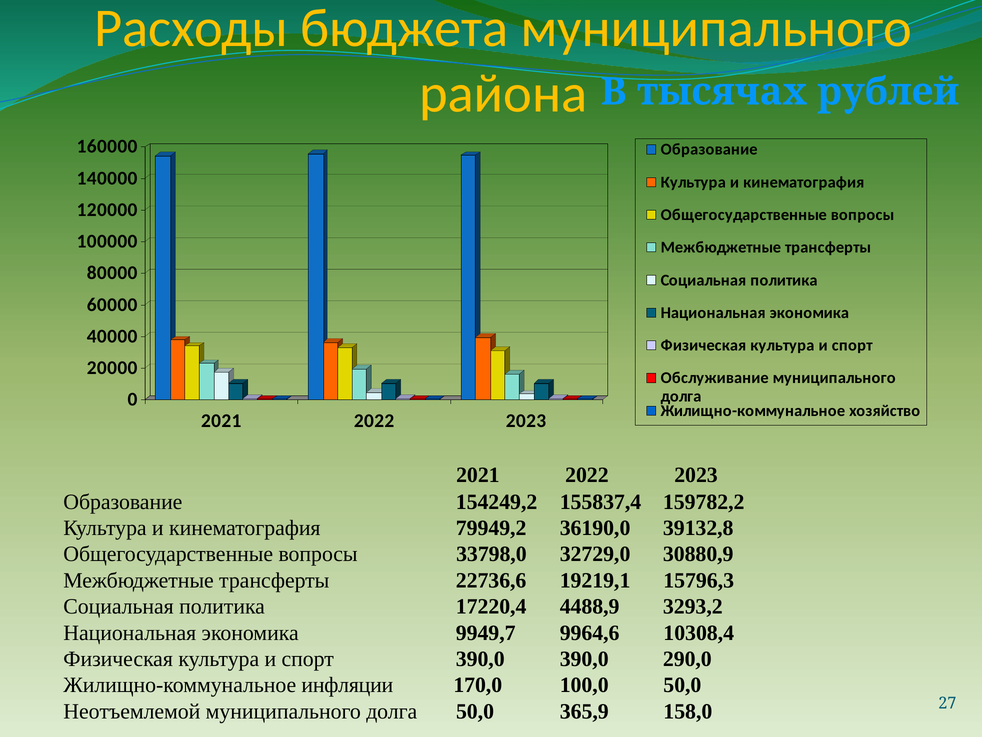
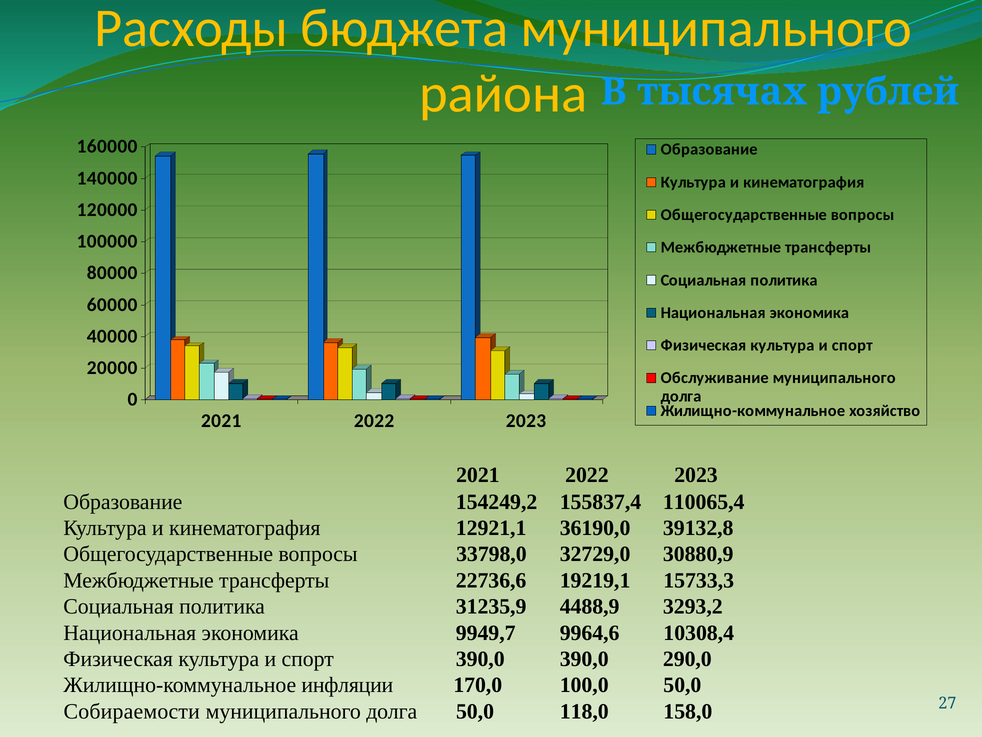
159782,2: 159782,2 -> 110065,4
79949,2: 79949,2 -> 12921,1
15796,3: 15796,3 -> 15733,3
17220,4: 17220,4 -> 31235,9
Неотъемлемой: Неотъемлемой -> Собираемости
365,9: 365,9 -> 118,0
